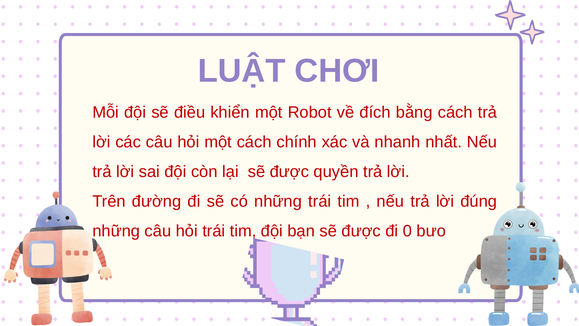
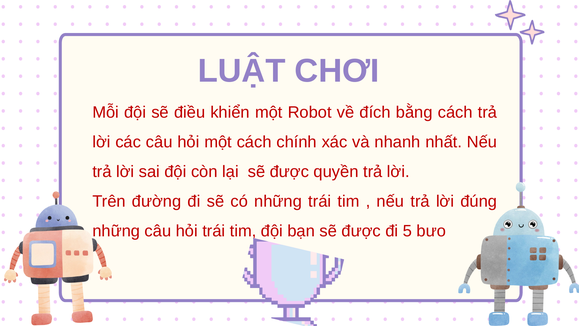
0: 0 -> 5
